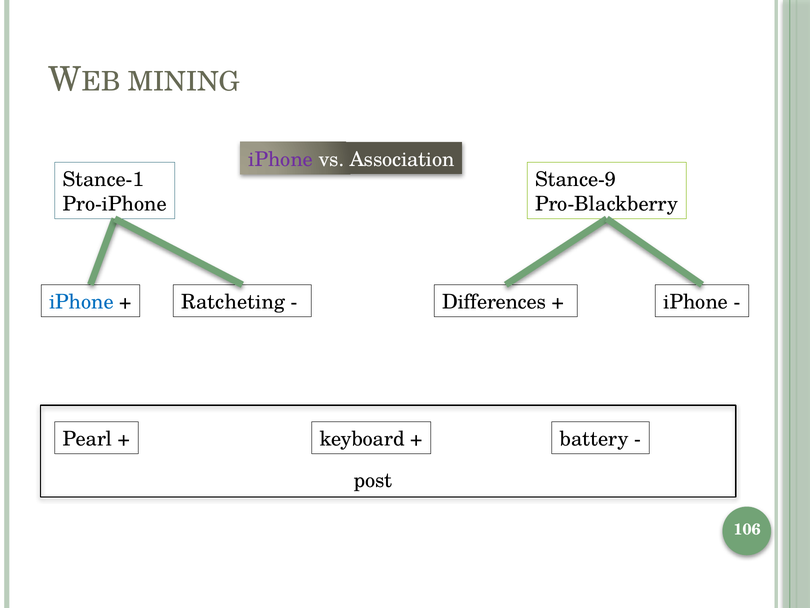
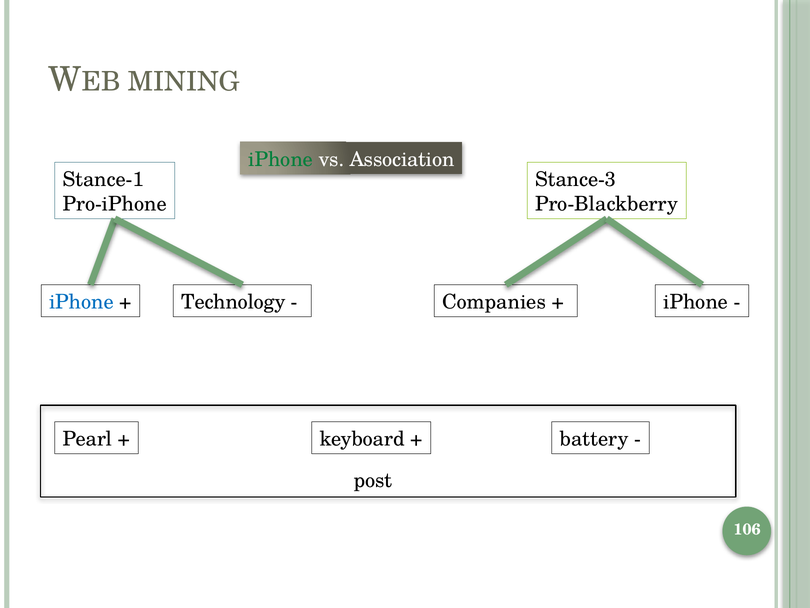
iPhone at (281, 159) colour: purple -> green
Stance-9: Stance-9 -> Stance-3
Ratcheting: Ratcheting -> Technology
Differences: Differences -> Companies
